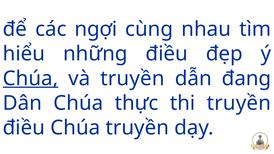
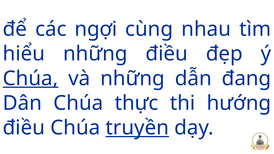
và truyền: truyền -> những
thi truyền: truyền -> hướng
truyền at (137, 128) underline: none -> present
